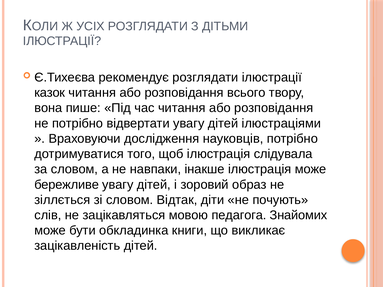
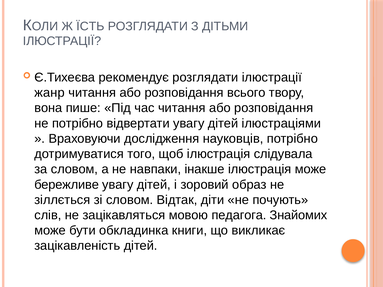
УСІХ: УСІХ -> ЇСТЬ
казок: казок -> жанр
